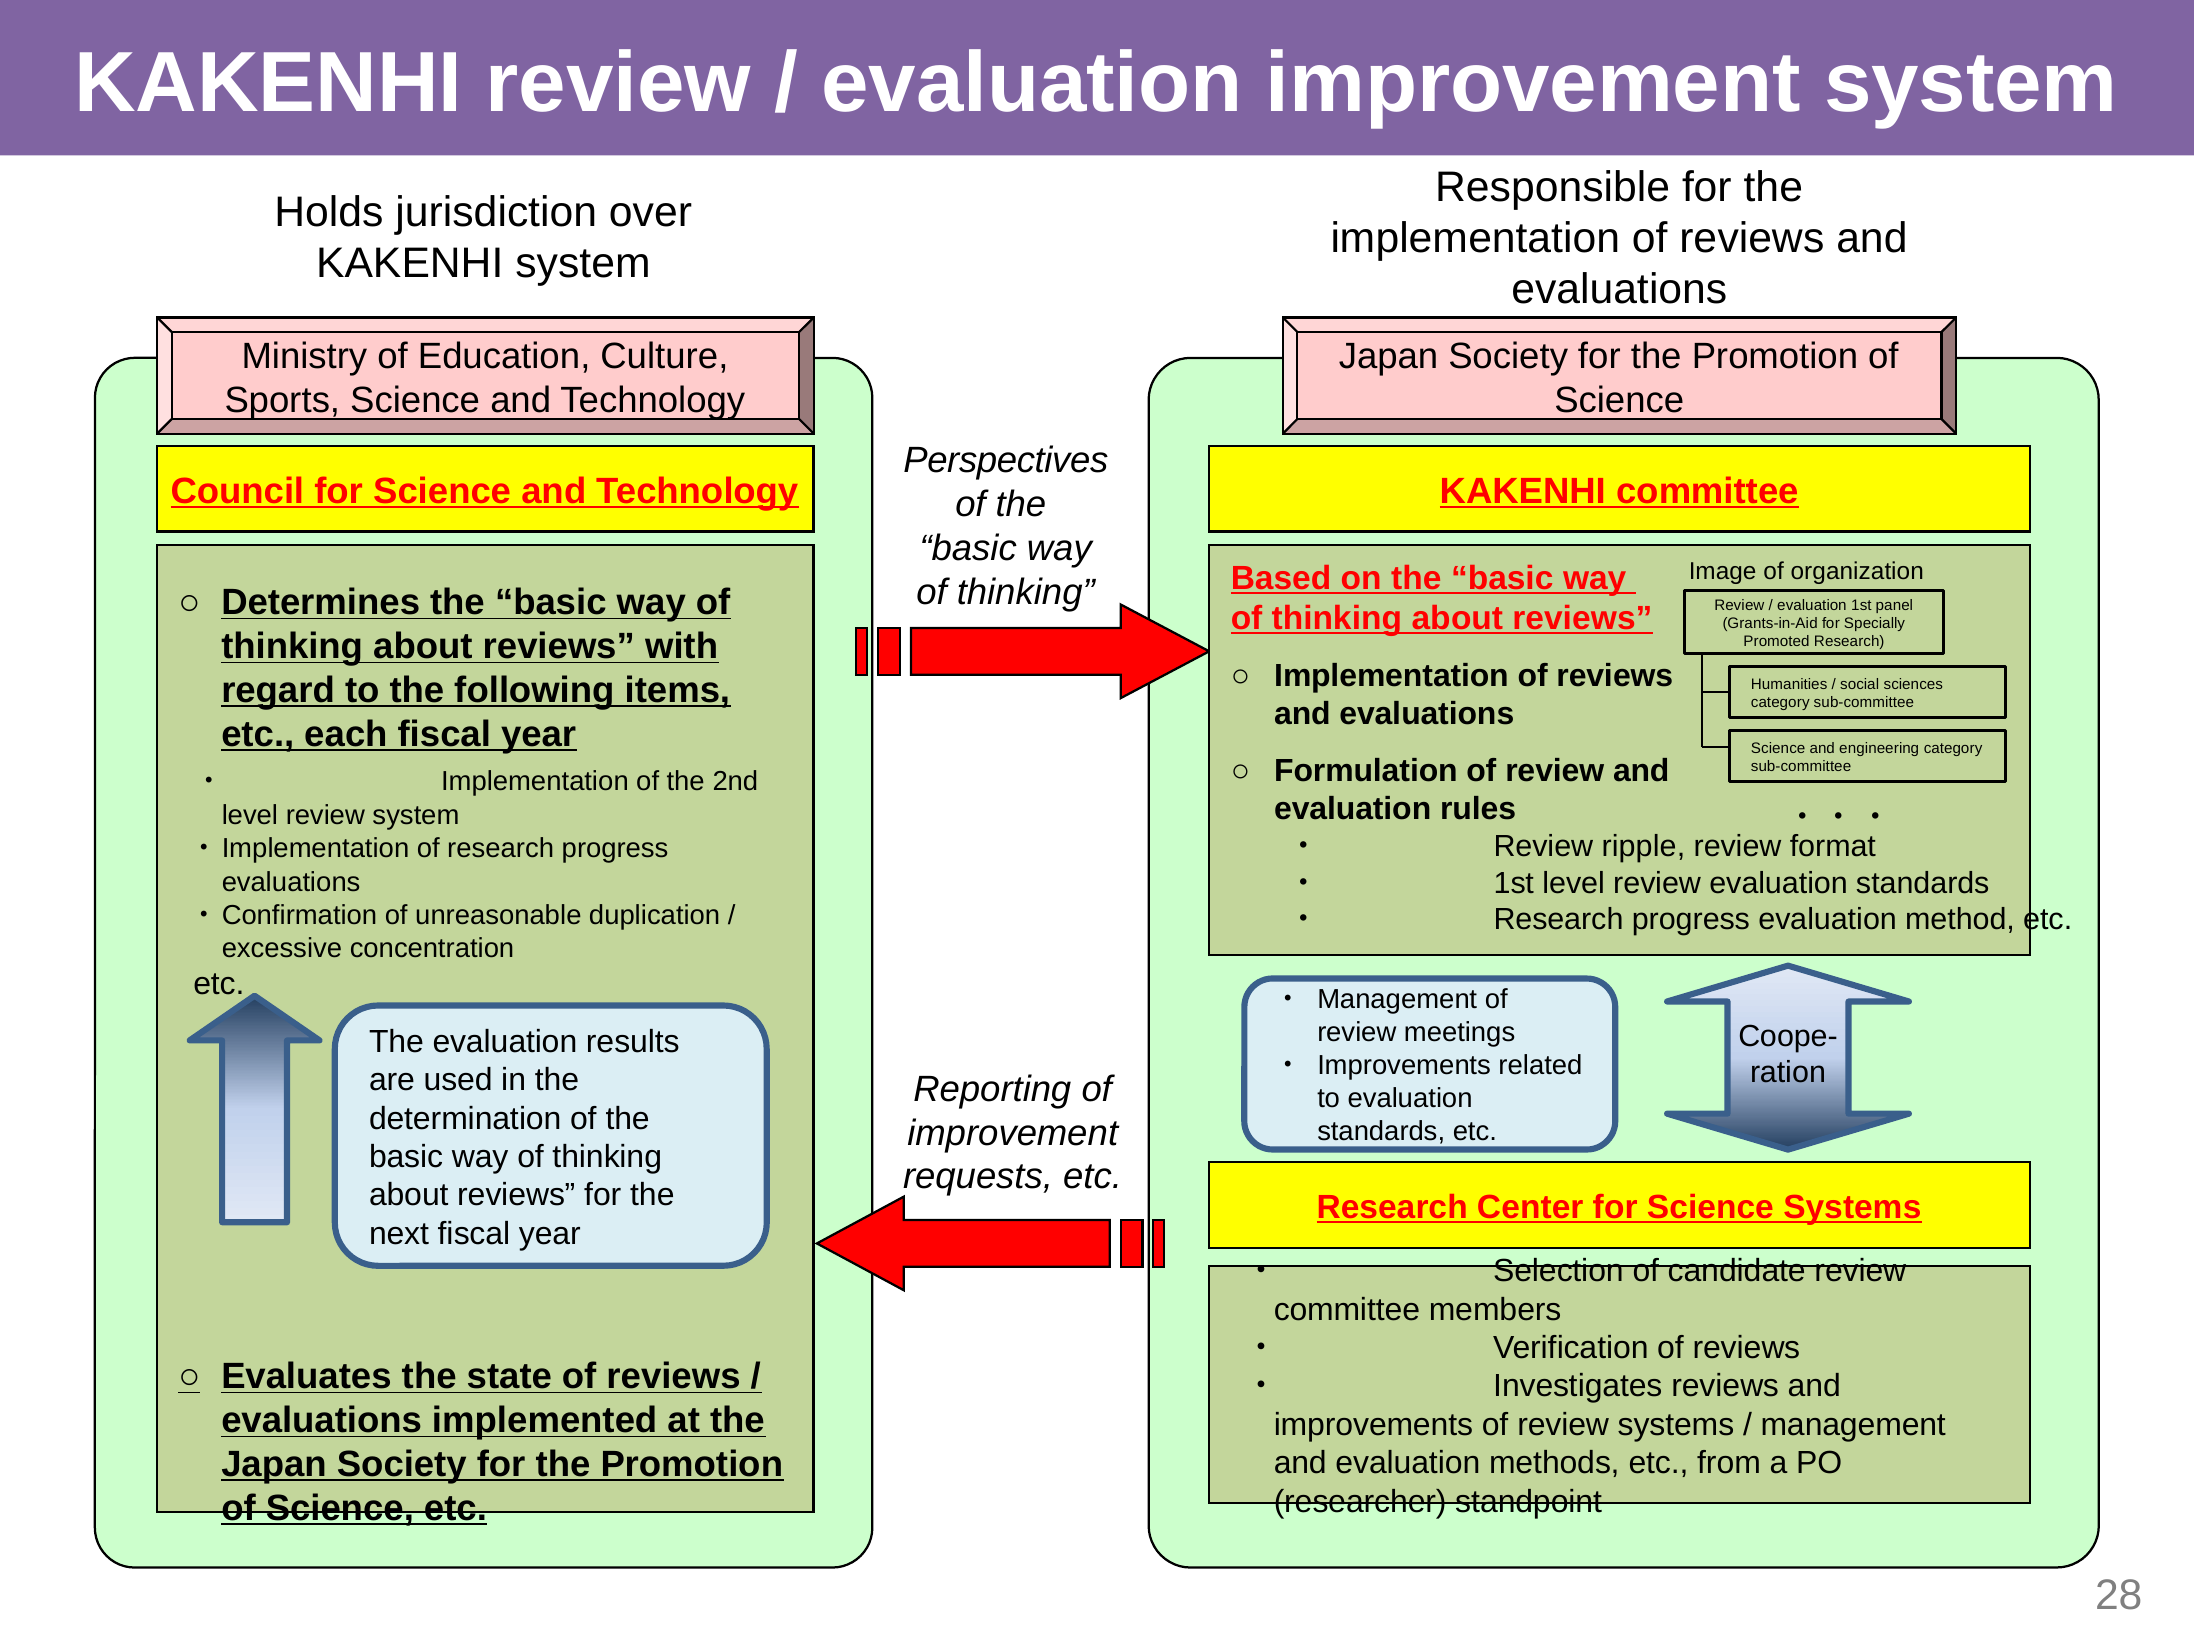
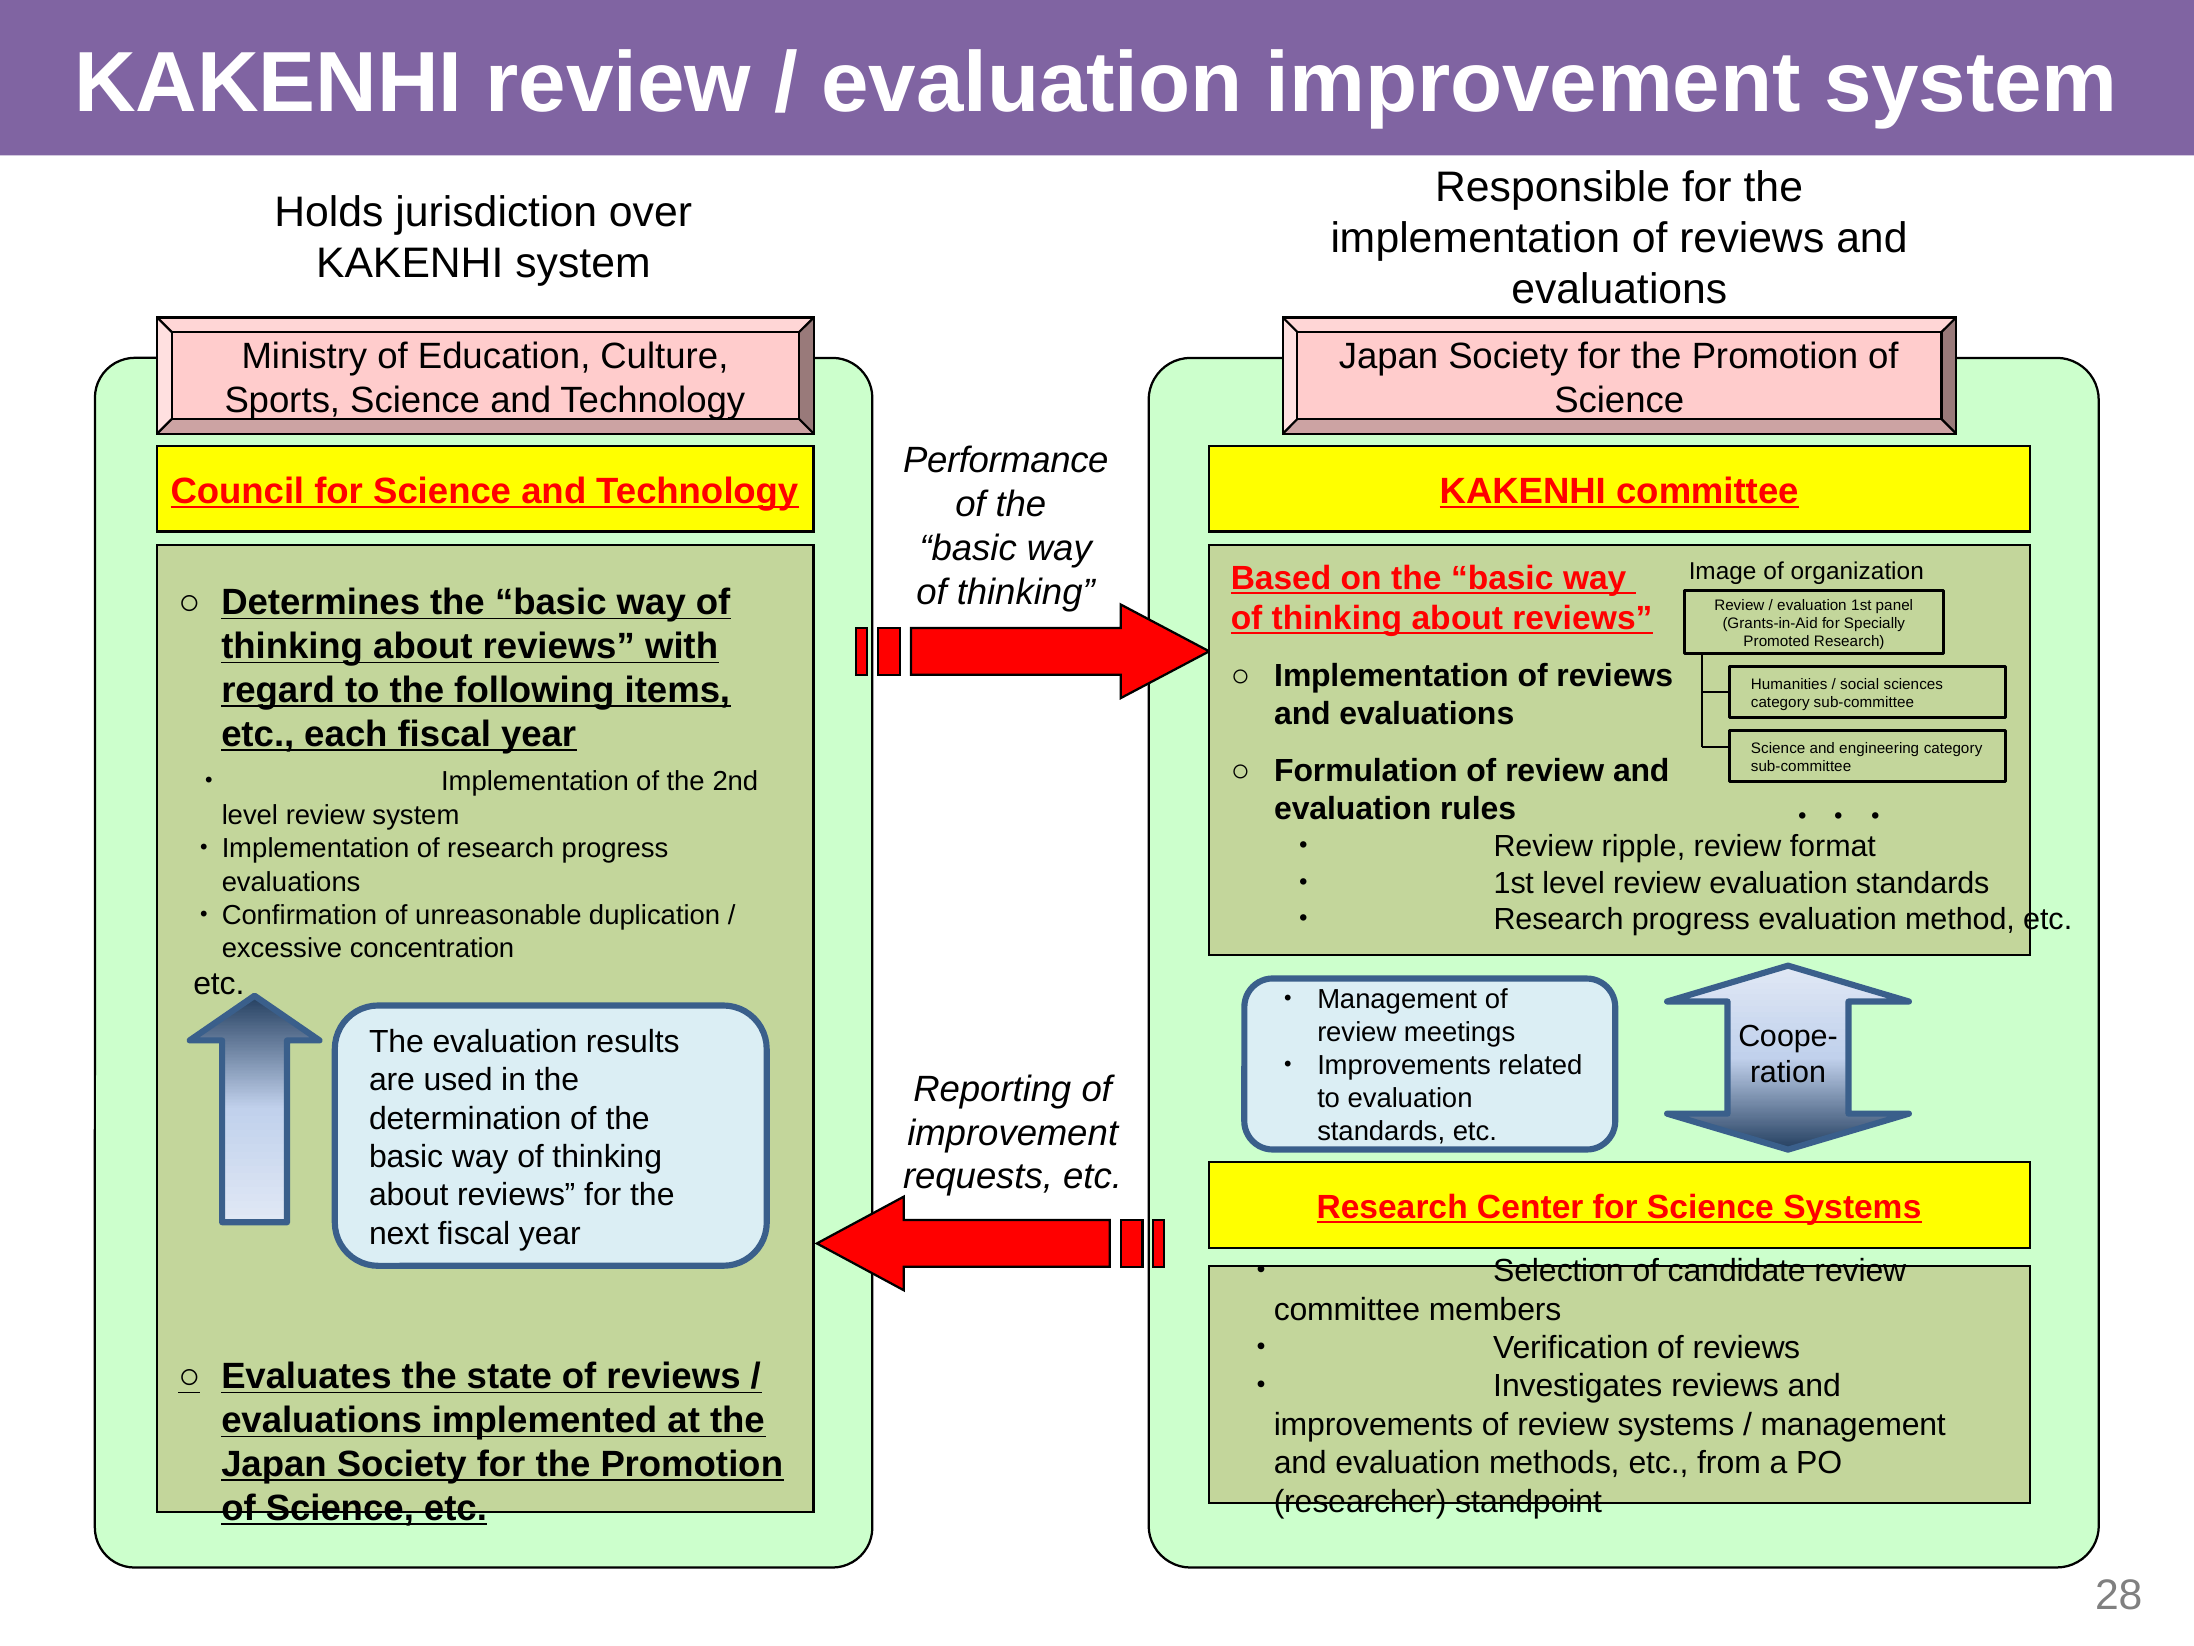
Perspectives: Perspectives -> Performance
